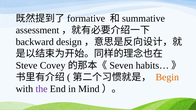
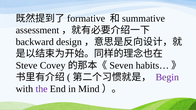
Begin colour: orange -> purple
